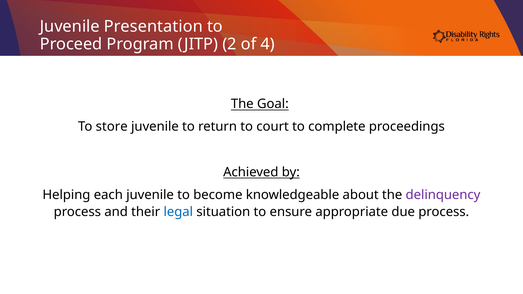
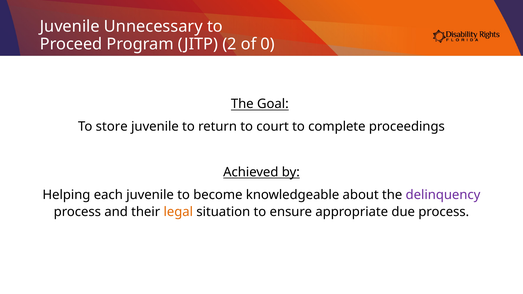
Presentation: Presentation -> Unnecessary
4: 4 -> 0
legal colour: blue -> orange
